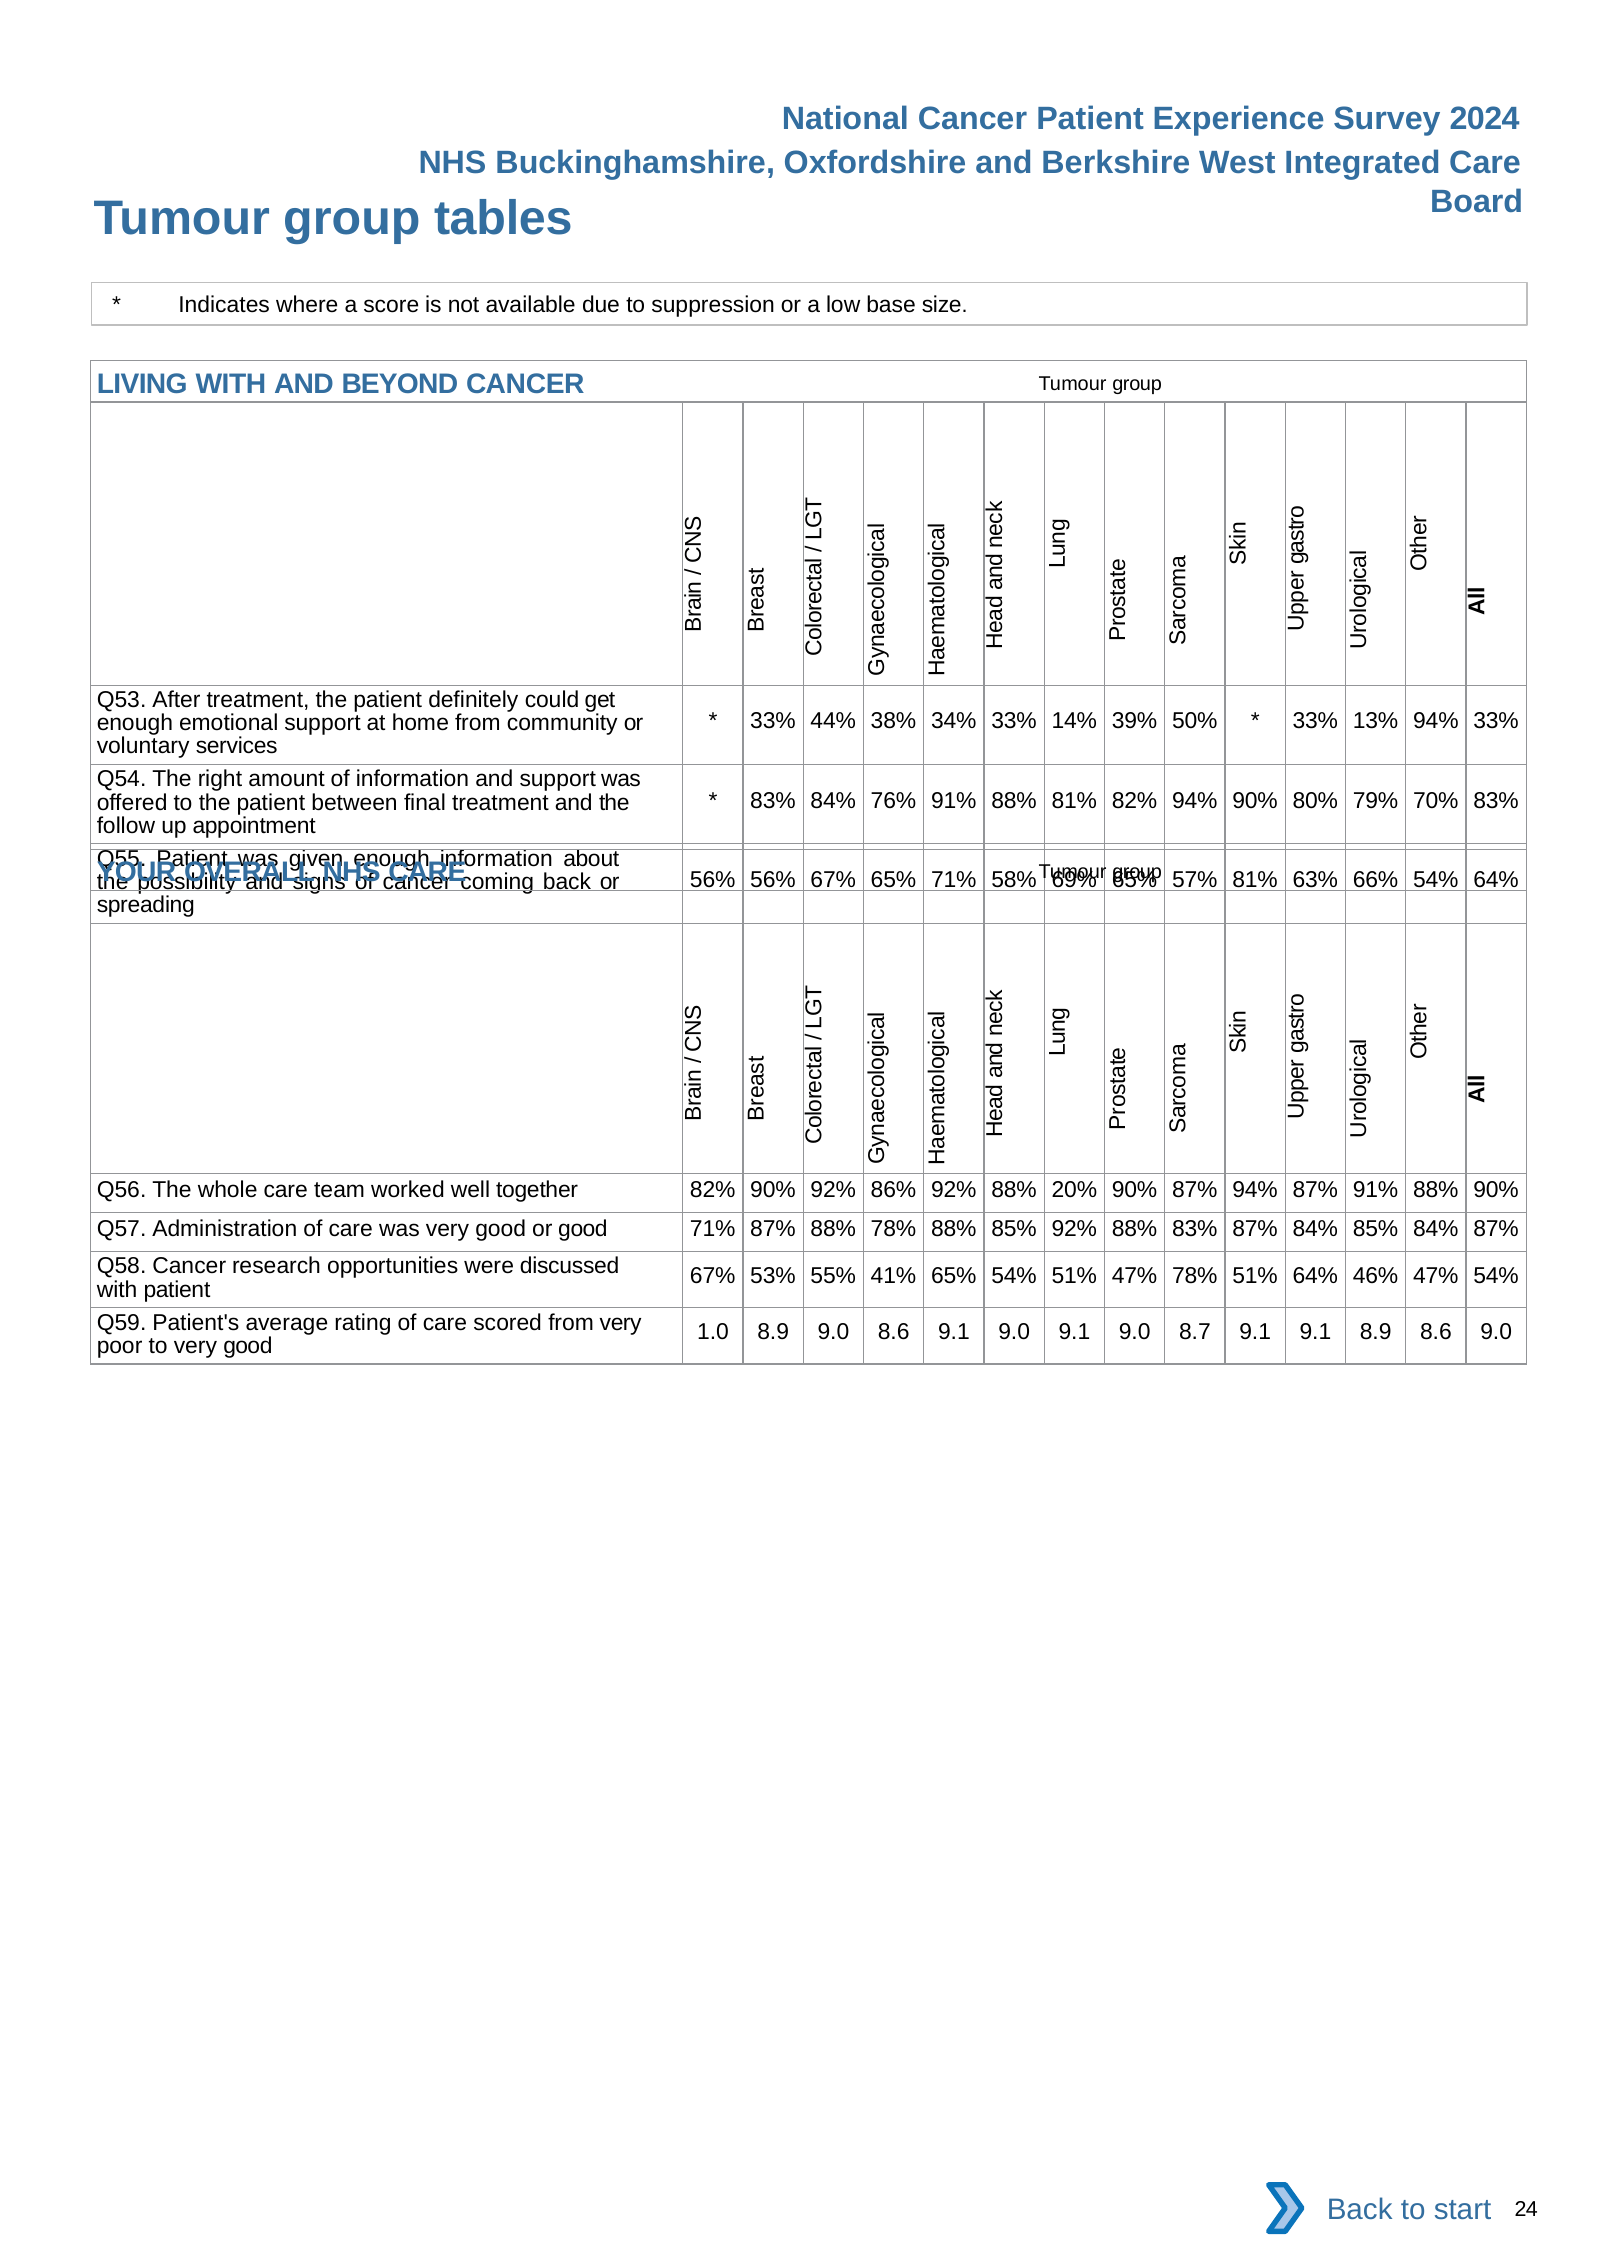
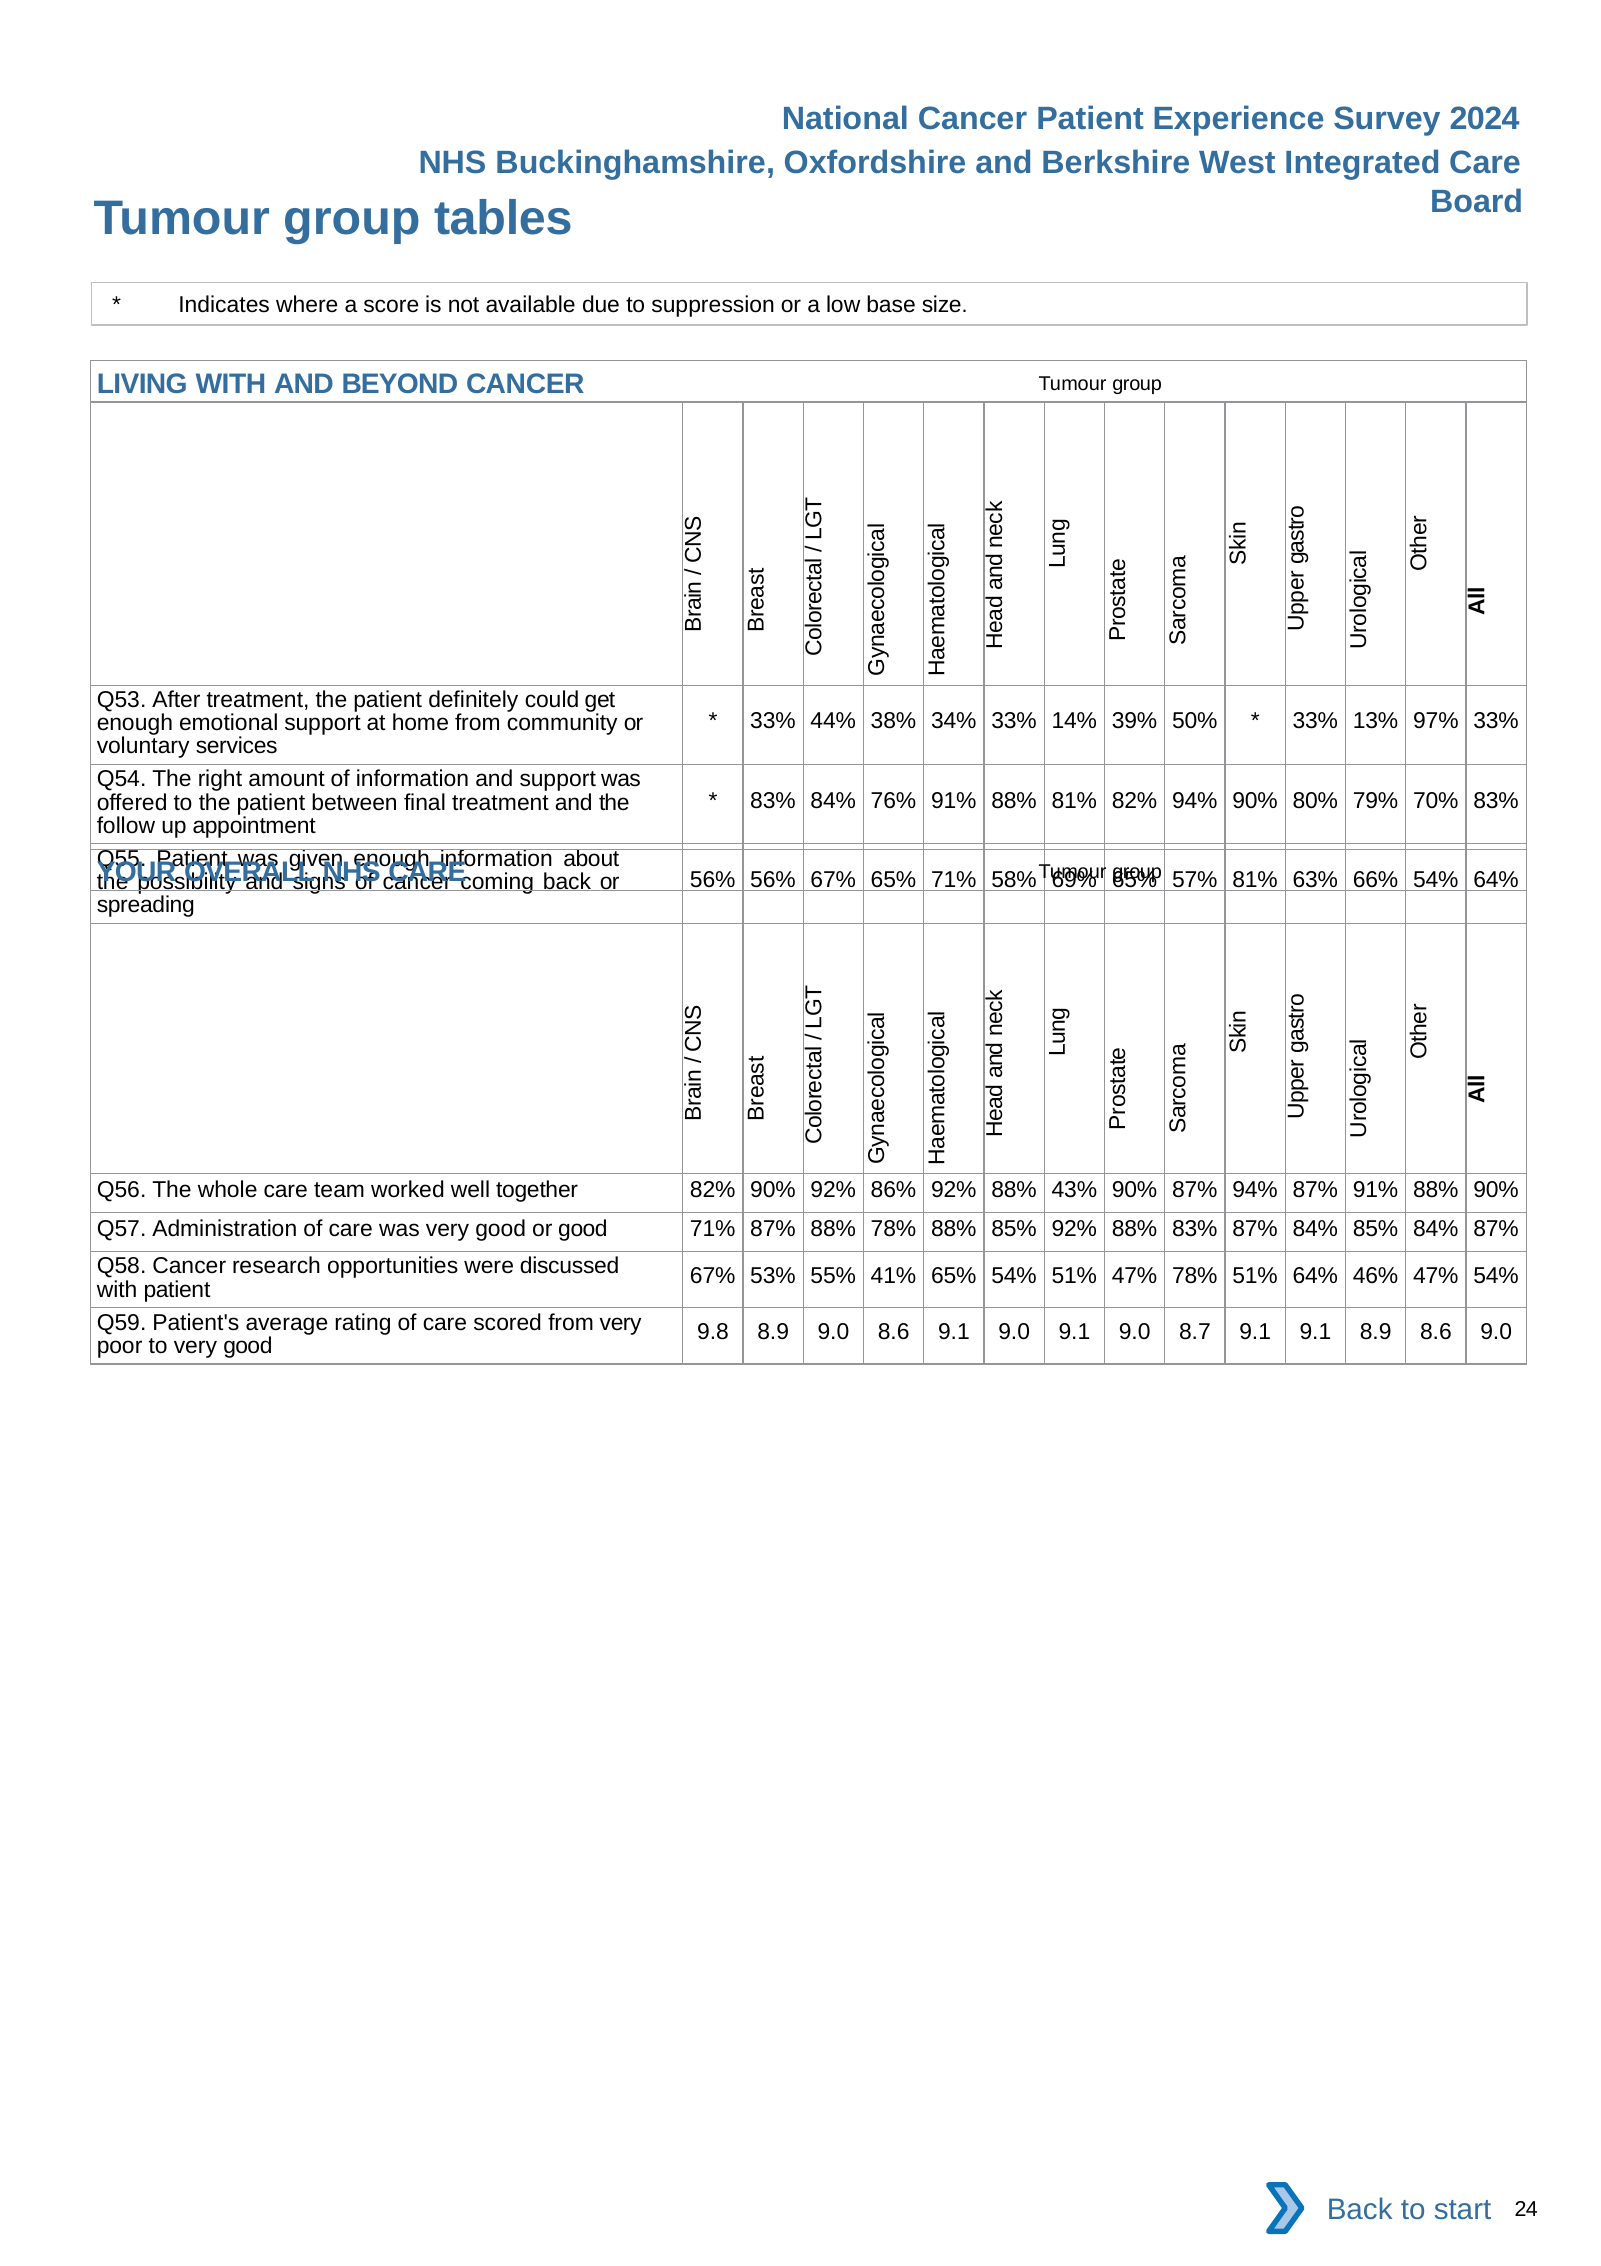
13% 94%: 94% -> 97%
20%: 20% -> 43%
1.0: 1.0 -> 9.8
